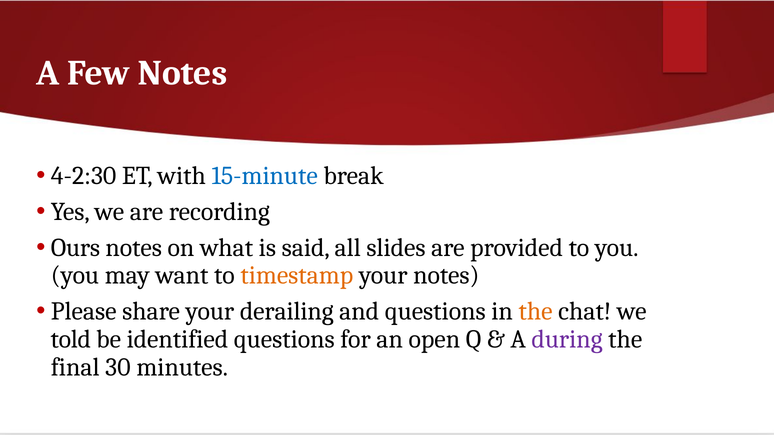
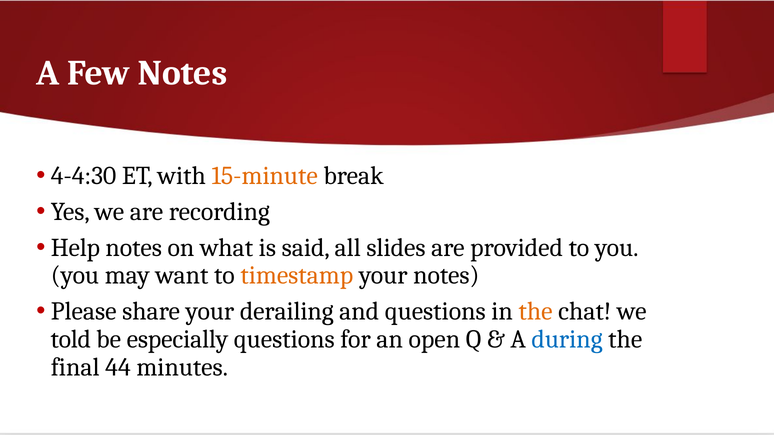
4-2:30: 4-2:30 -> 4-4:30
15-minute colour: blue -> orange
Ours: Ours -> Help
identified: identified -> especially
during colour: purple -> blue
30: 30 -> 44
